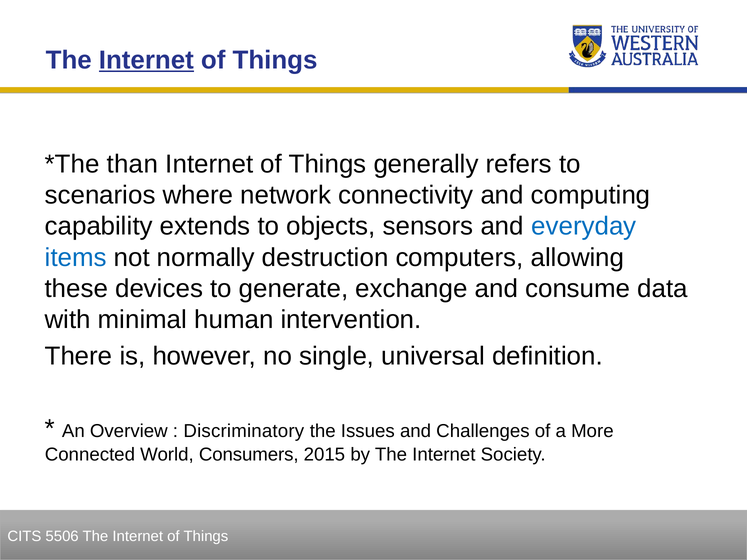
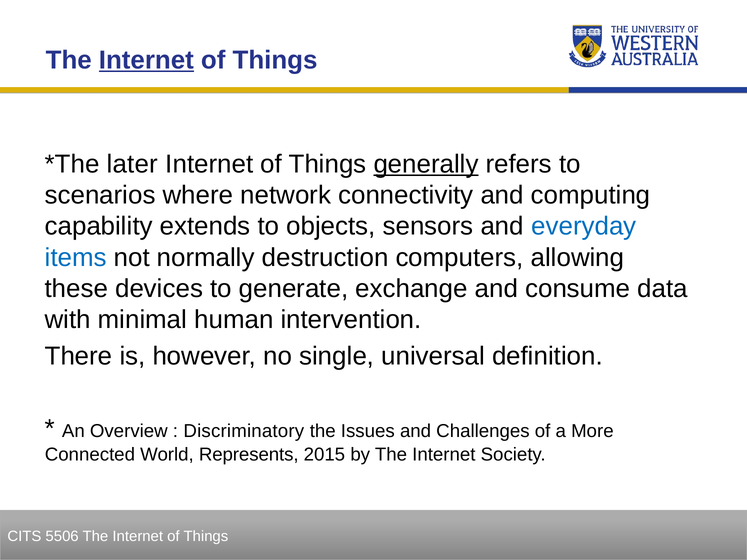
than: than -> later
generally underline: none -> present
Consumers: Consumers -> Represents
